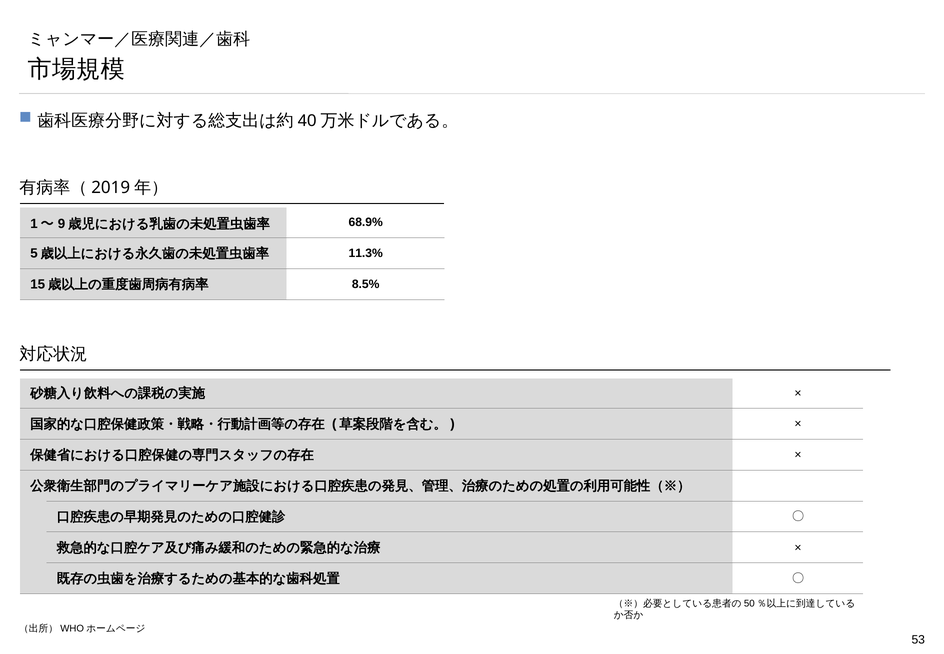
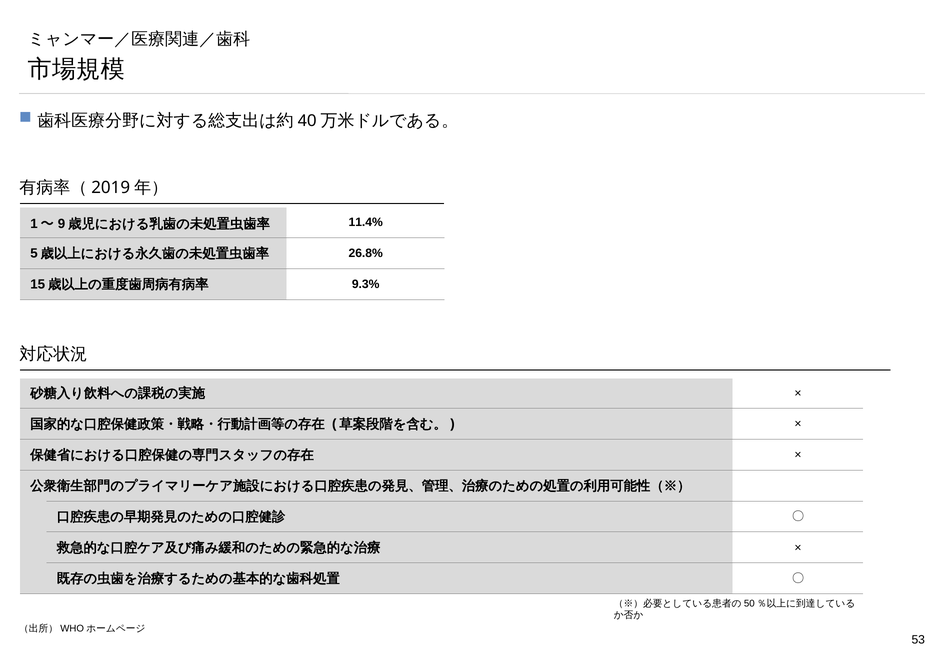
68.9%: 68.9% -> 11.4%
11.3%: 11.3% -> 26.8%
8.5%: 8.5% -> 9.3%
